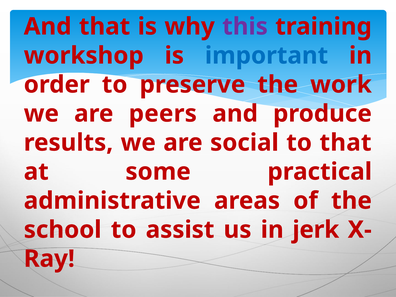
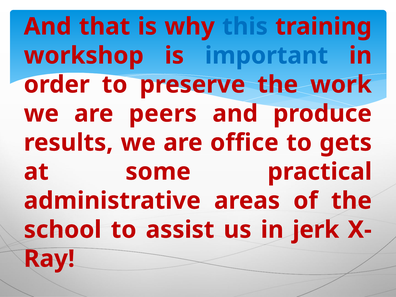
this colour: purple -> blue
social: social -> office
to that: that -> gets
